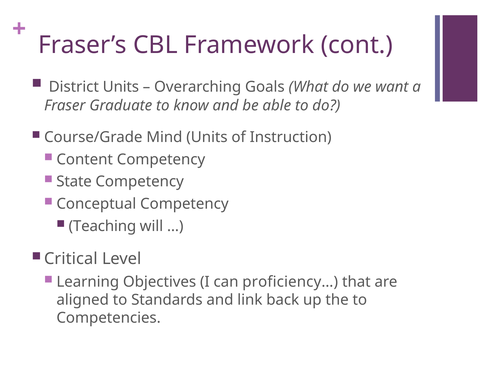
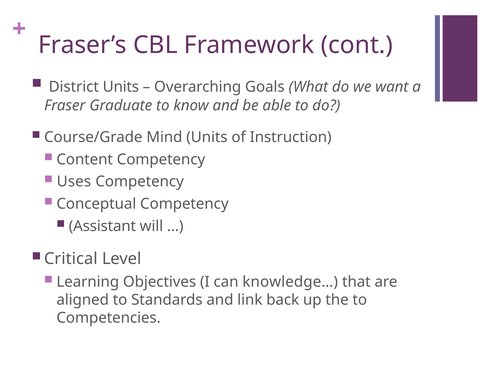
State: State -> Uses
Teaching: Teaching -> Assistant
proficiency…: proficiency… -> knowledge…
